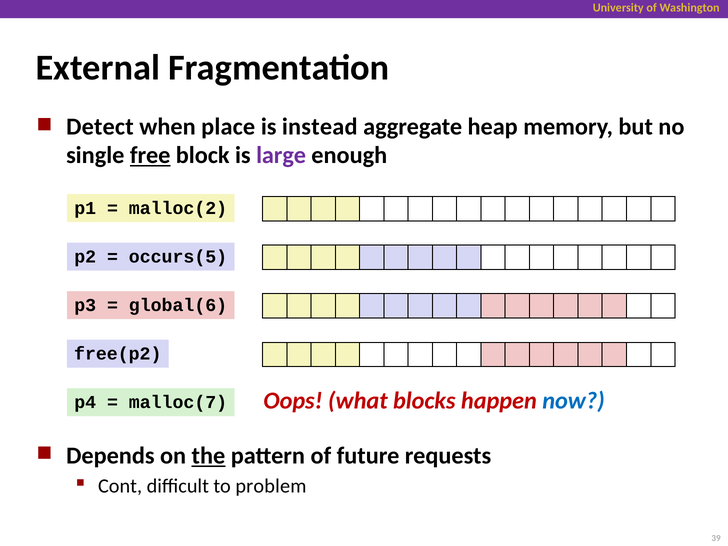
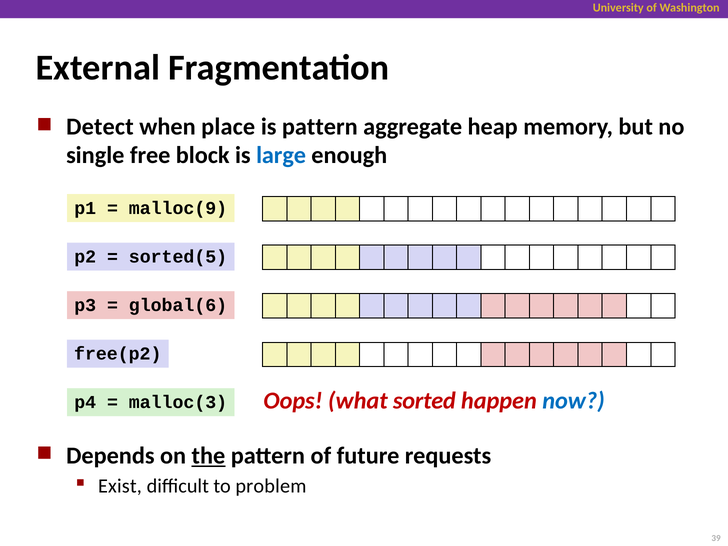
is instead: instead -> pattern
free underline: present -> none
large colour: purple -> blue
malloc(2: malloc(2 -> malloc(9
occurs(5: occurs(5 -> sorted(5
malloc(7: malloc(7 -> malloc(3
blocks: blocks -> sorted
Cont: Cont -> Exist
